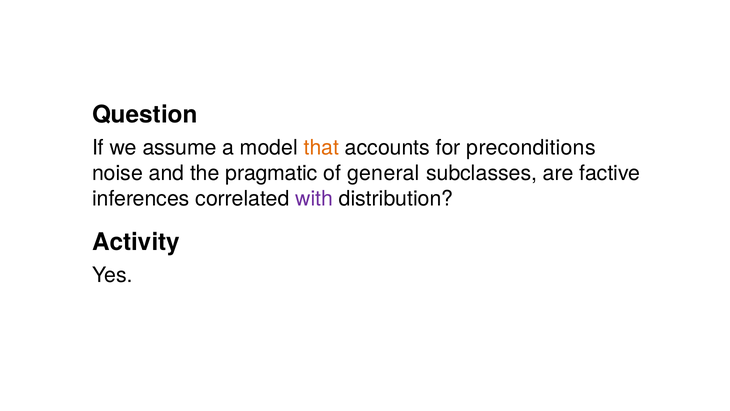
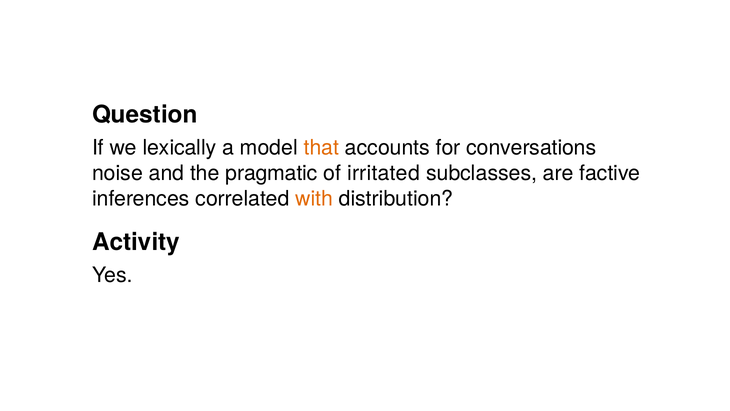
assume: assume -> lexically
preconditions: preconditions -> conversations
general: general -> irritated
with colour: purple -> orange
